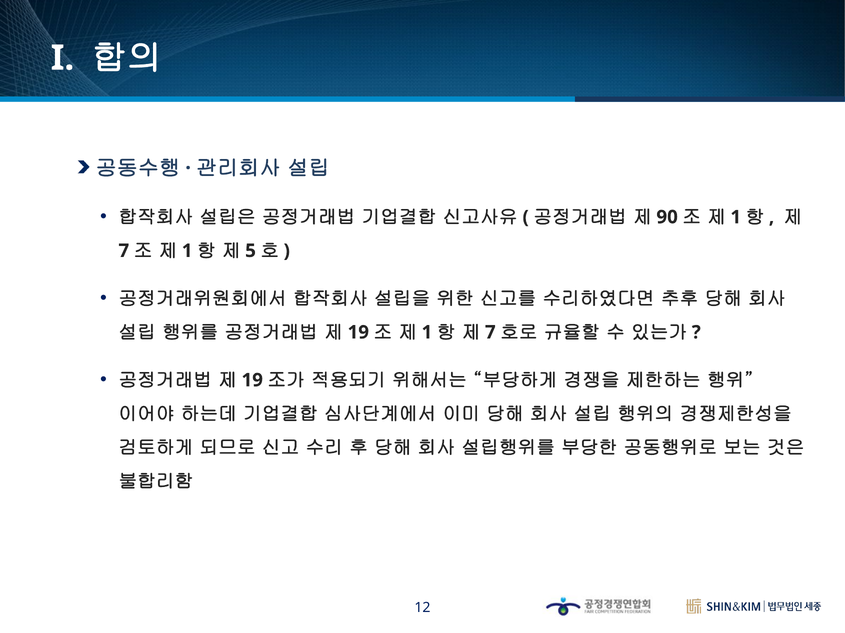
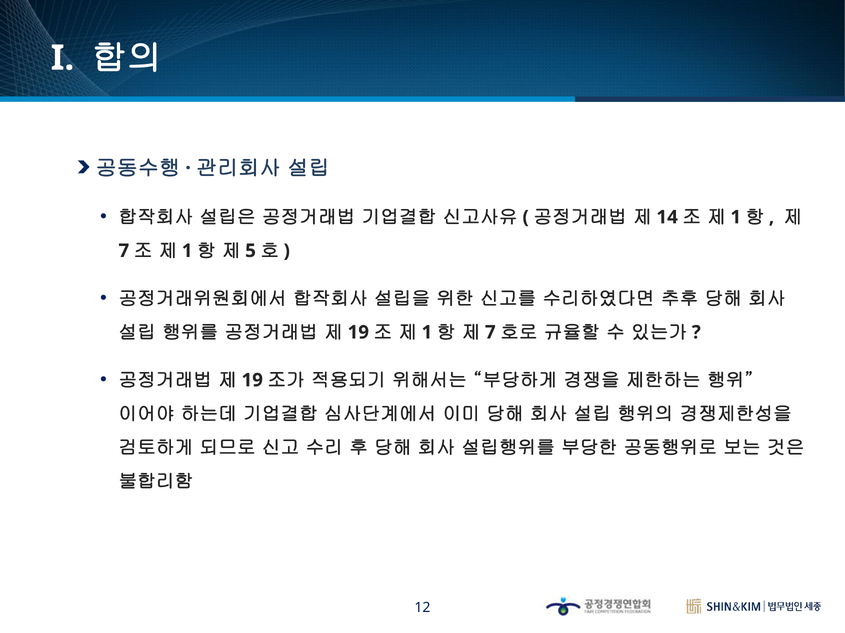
90: 90 -> 14
